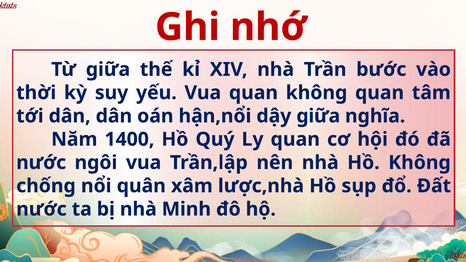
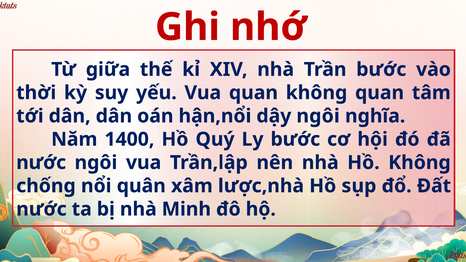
dậy giữa: giữa -> ngôi
Ly quan: quan -> bước
